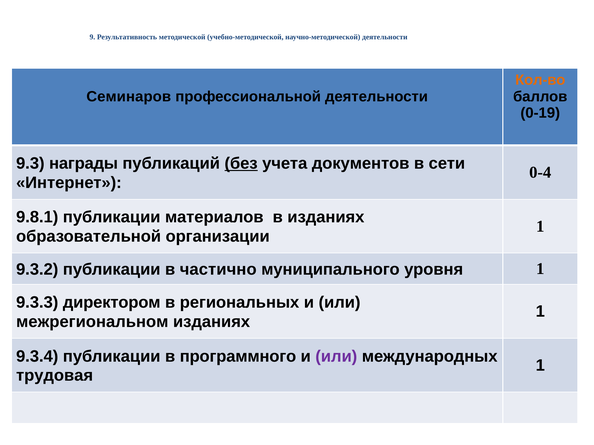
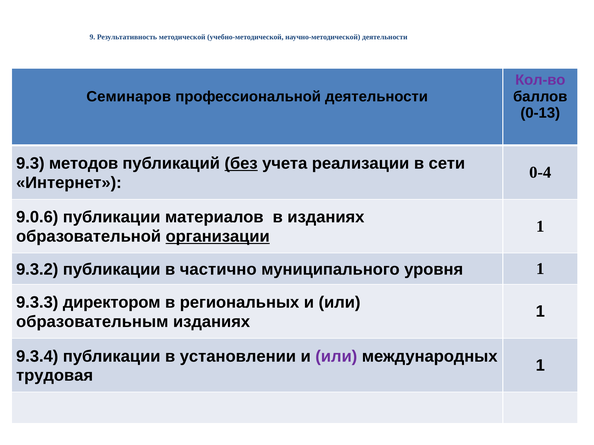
Кол-во colour: orange -> purple
0-19: 0-19 -> 0-13
награды: награды -> методов
документов: документов -> реализации
9.8.1: 9.8.1 -> 9.0.6
организации underline: none -> present
межрегиональном: межрегиональном -> образовательным
программного: программного -> установлении
